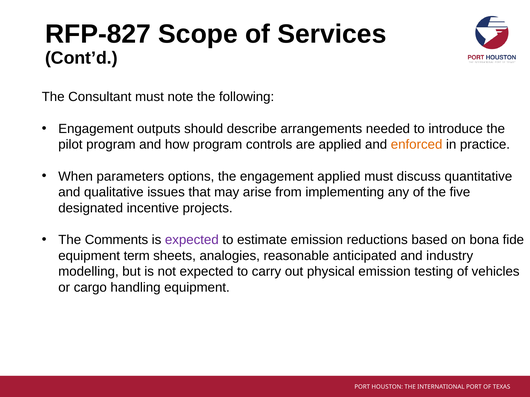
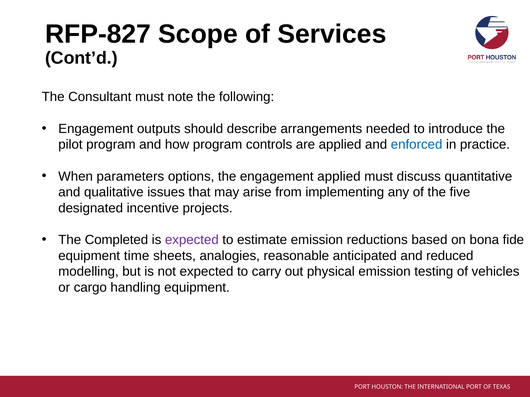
enforced colour: orange -> blue
Comments: Comments -> Completed
term: term -> time
industry: industry -> reduced
